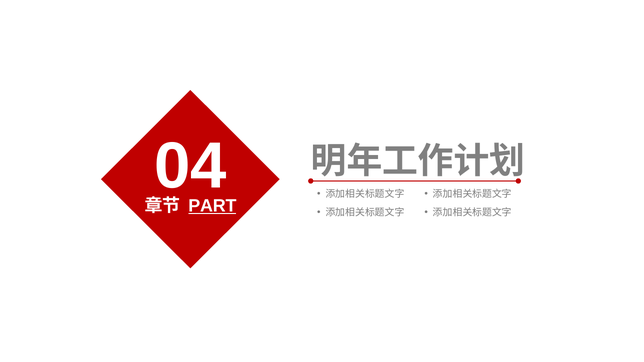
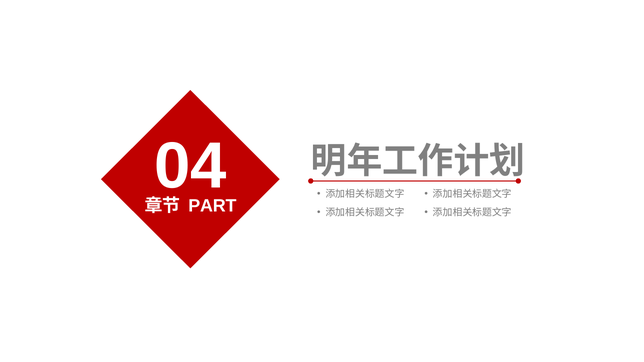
PART underline: present -> none
